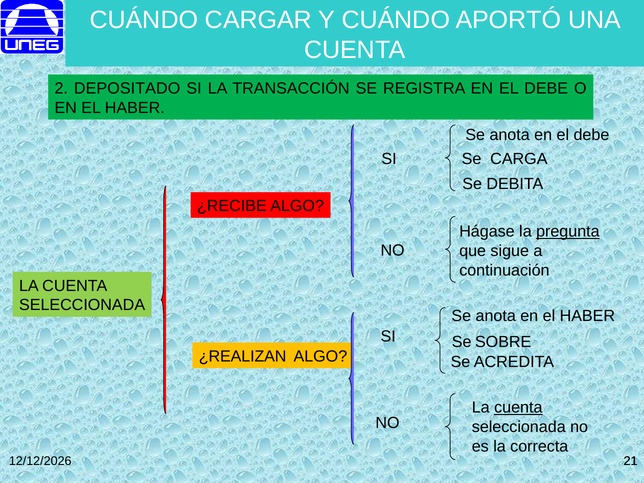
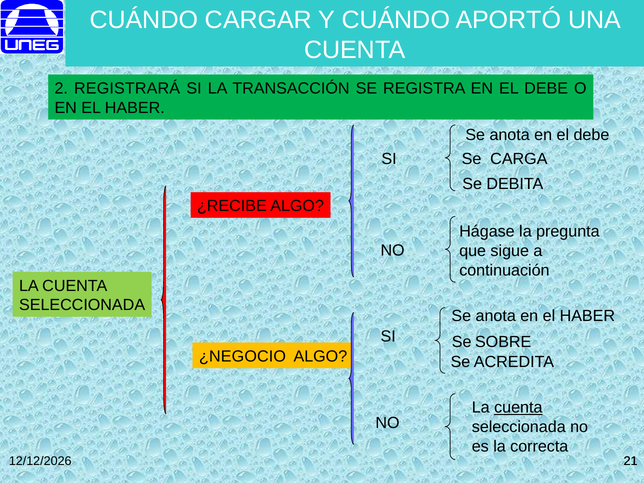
DEPOSITADO: DEPOSITADO -> REGISTRARÁ
pregunta underline: present -> none
¿REALIZAN: ¿REALIZAN -> ¿NEGOCIO
